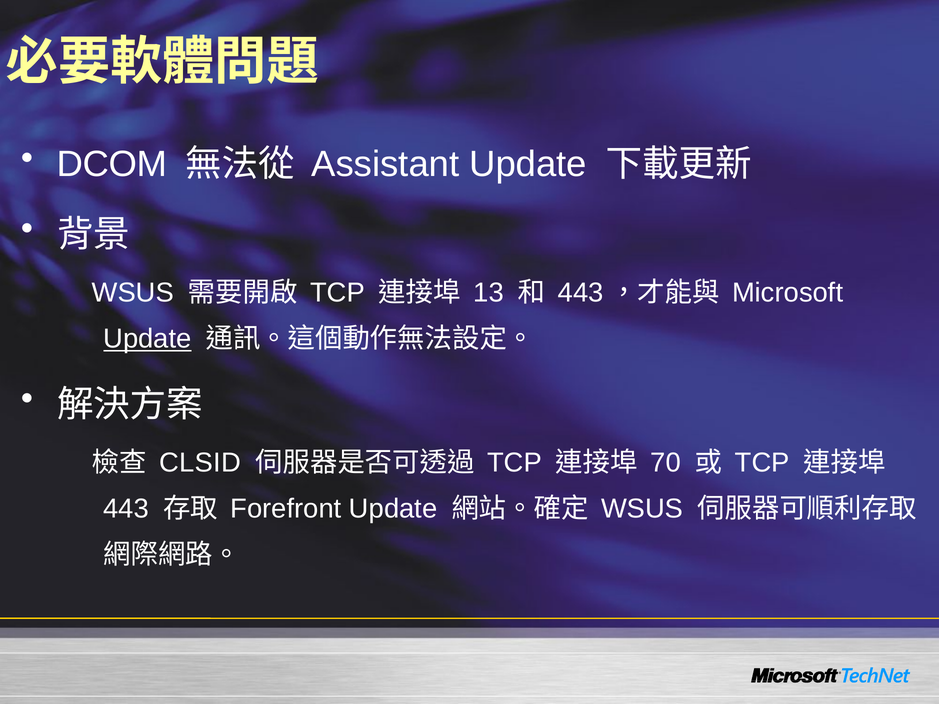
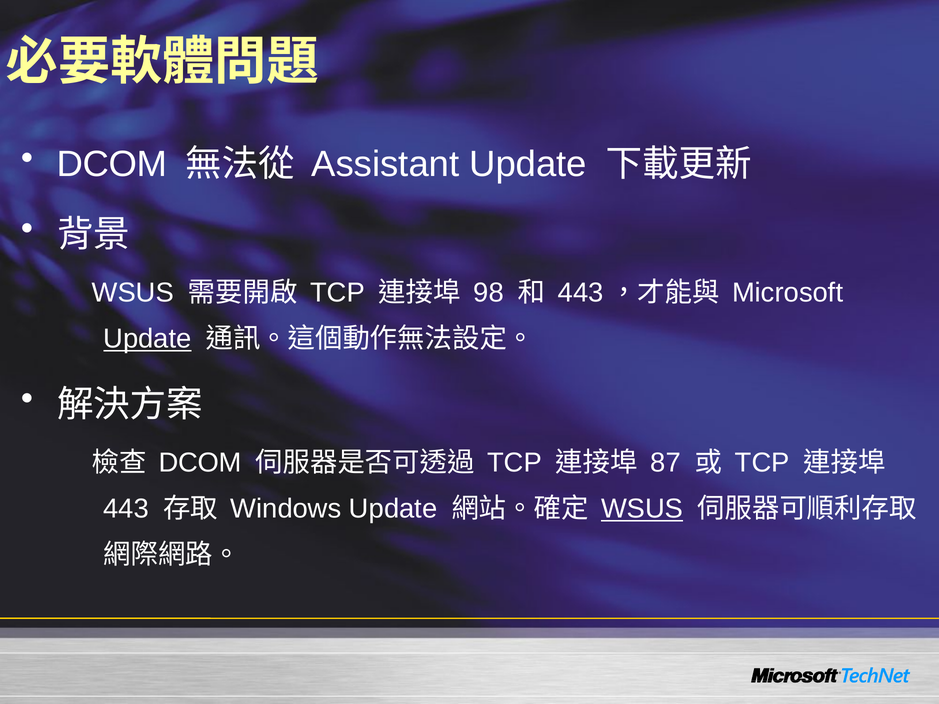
13: 13 -> 98
CLSID at (200, 463): CLSID -> DCOM
70: 70 -> 87
Forefront: Forefront -> Windows
WSUS at (642, 509) underline: none -> present
